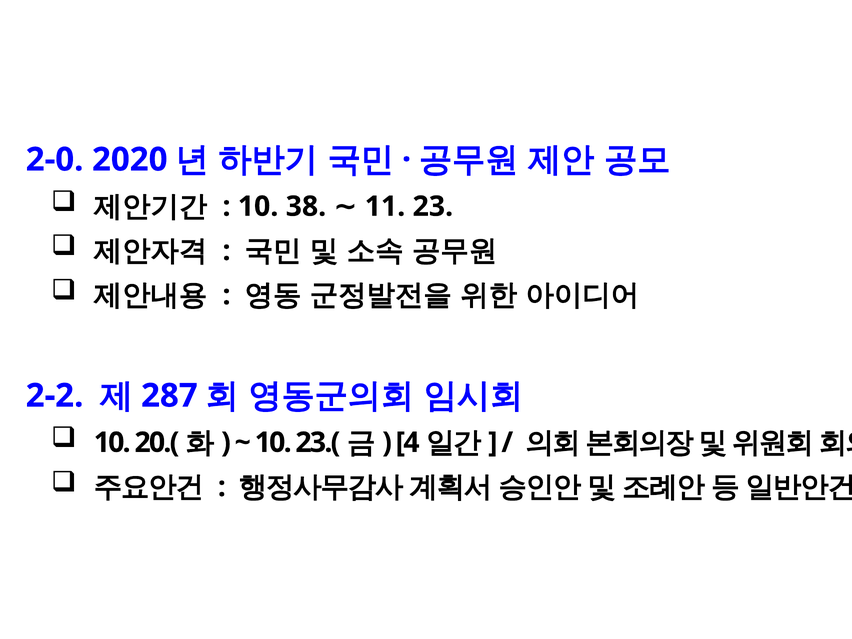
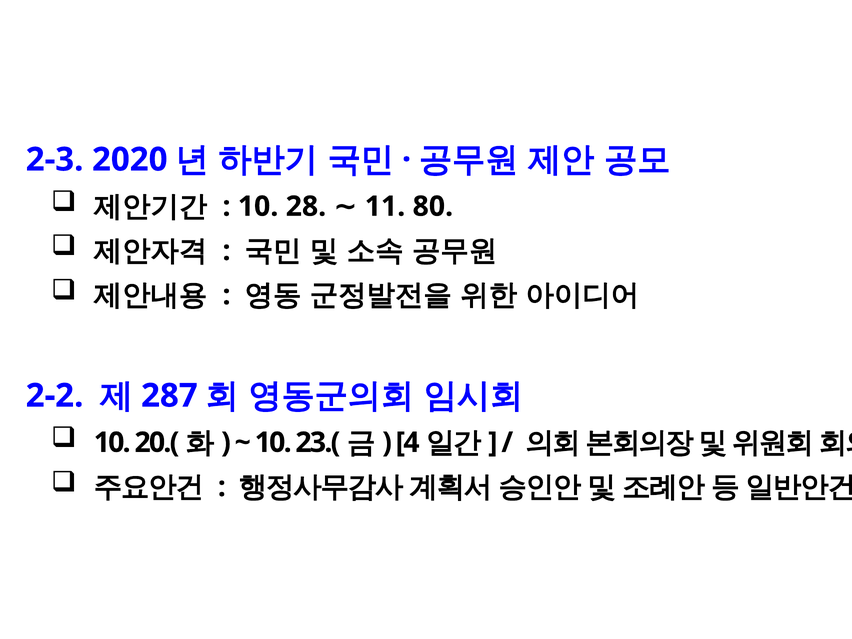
2-0: 2-0 -> 2-3
38: 38 -> 28
23: 23 -> 80
